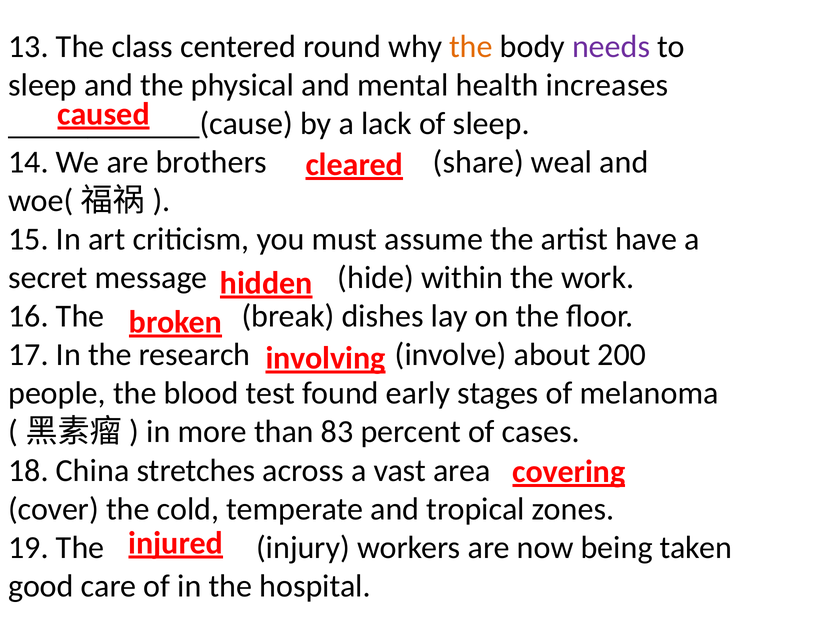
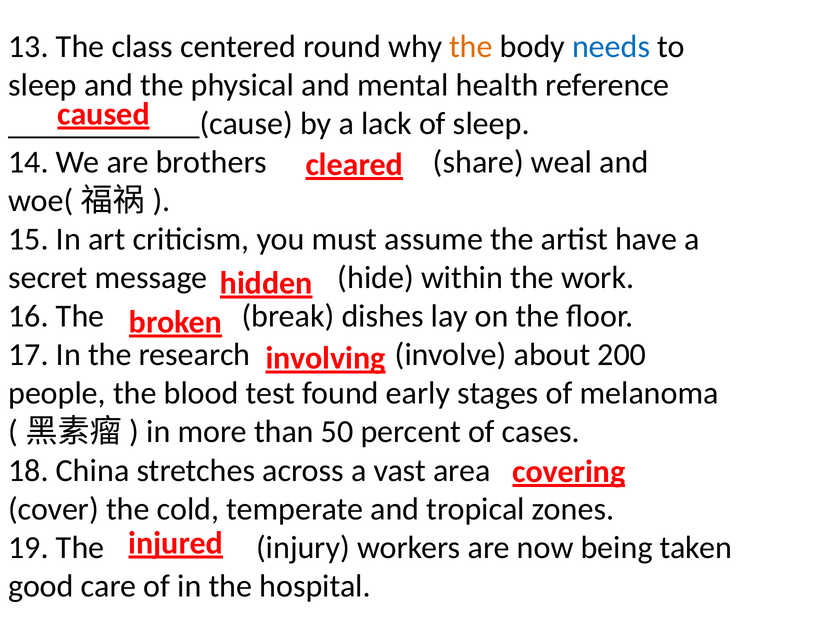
needs colour: purple -> blue
increases: increases -> reference
83: 83 -> 50
